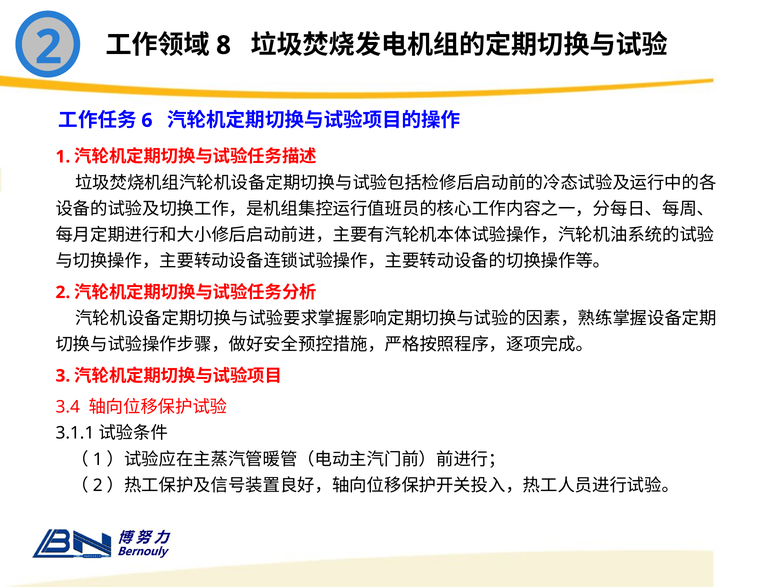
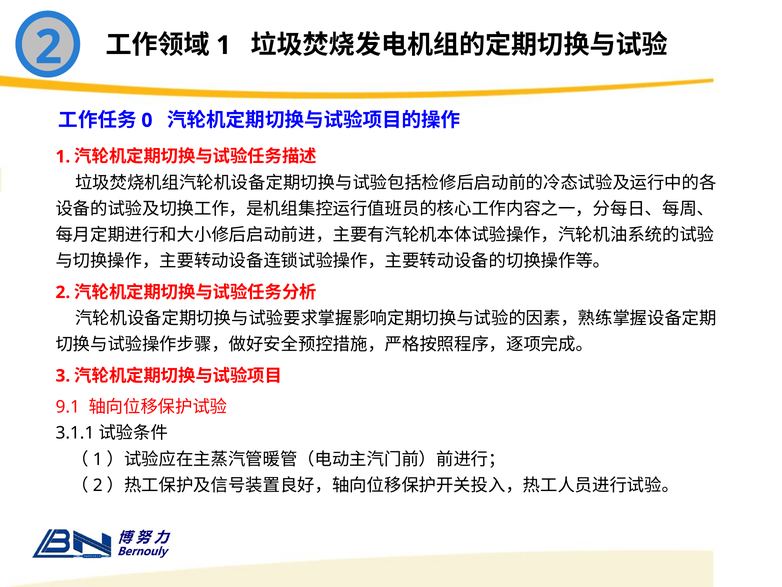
8 at (224, 45): 8 -> 1
6: 6 -> 0
3.4: 3.4 -> 9.1
